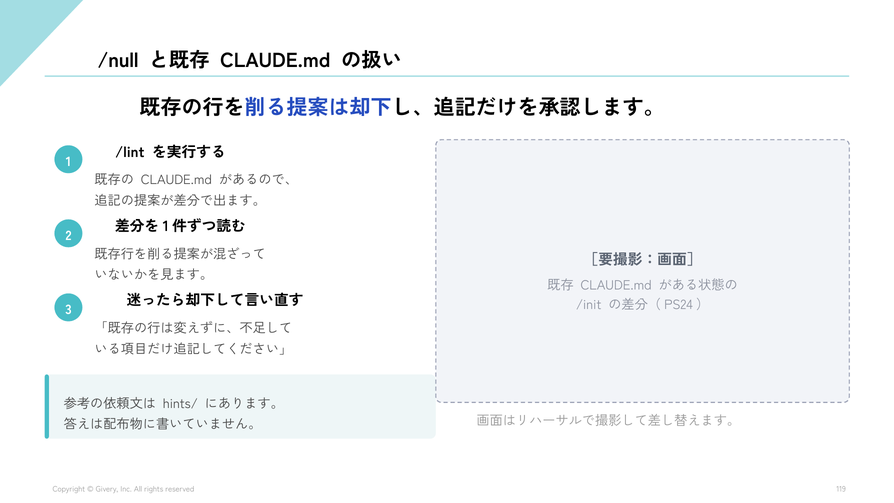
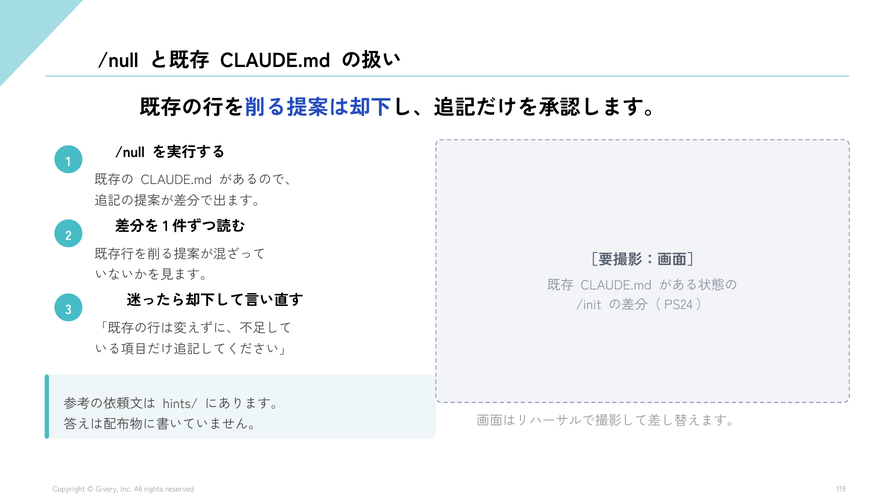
/lint at (130, 152): /lint -> /null
